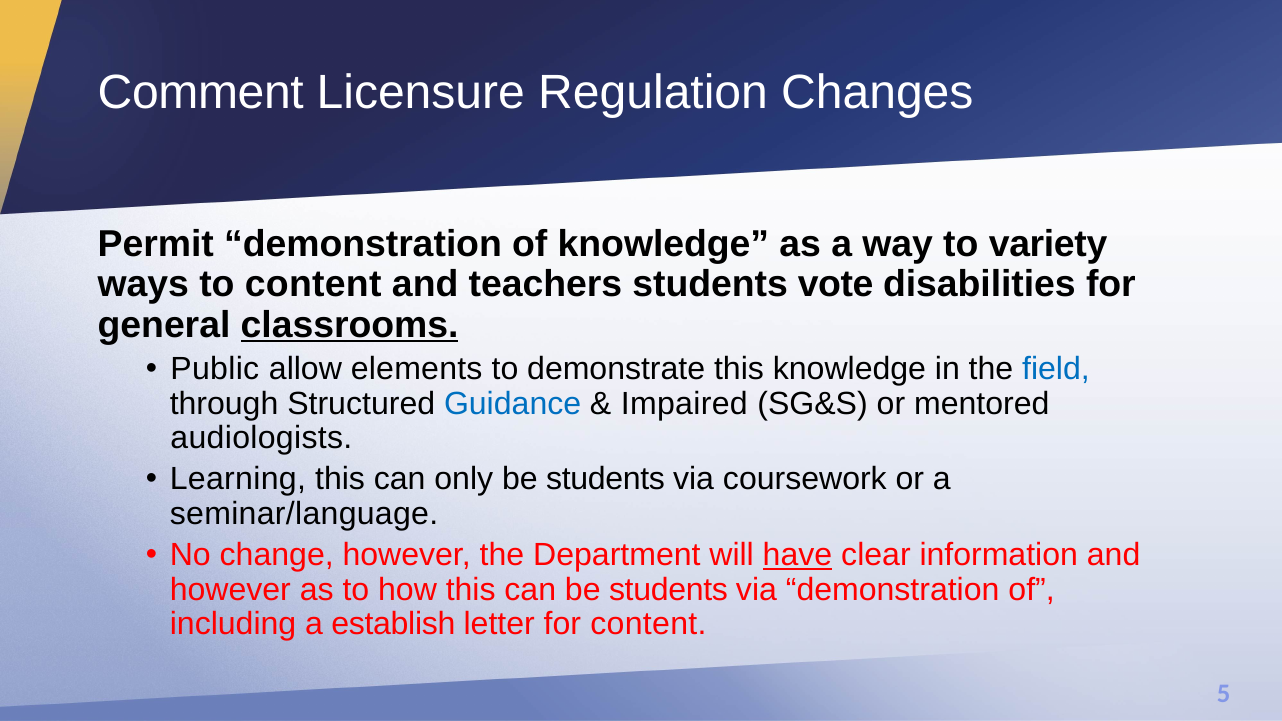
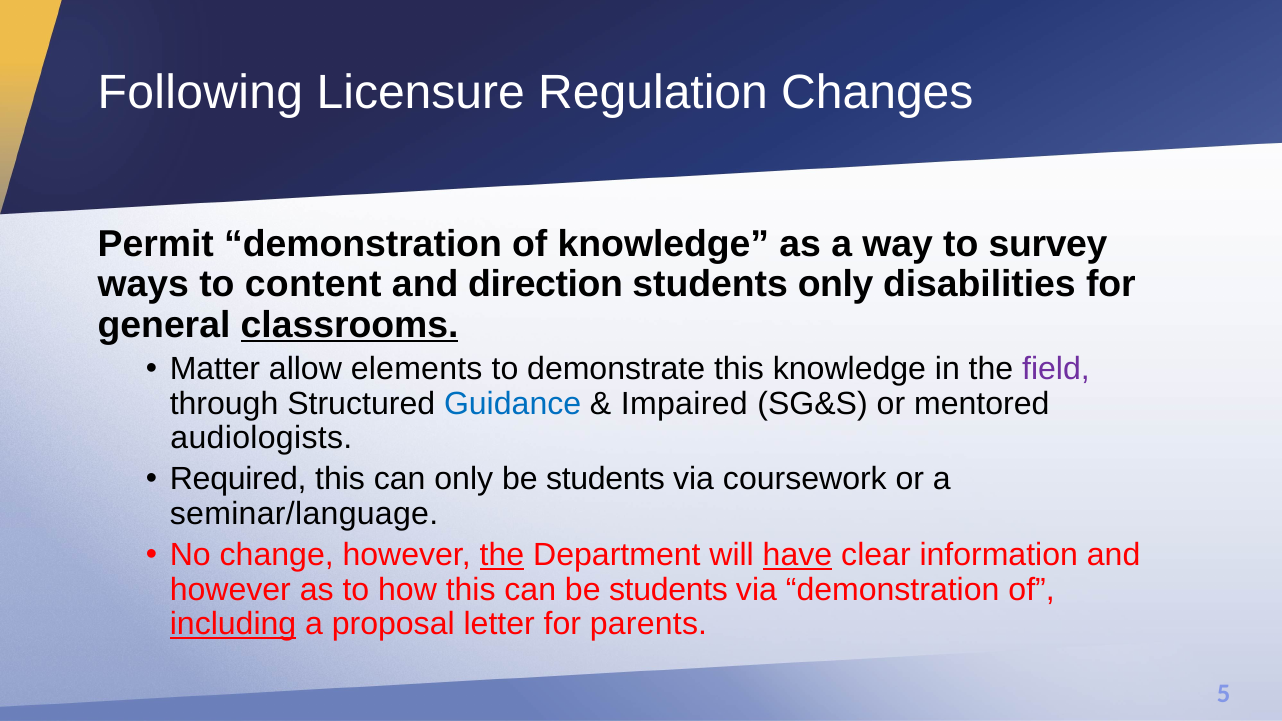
Comment: Comment -> Following
variety: variety -> survey
teachers: teachers -> direction
students vote: vote -> only
Public: Public -> Matter
field colour: blue -> purple
Learning: Learning -> Required
the at (502, 555) underline: none -> present
including underline: none -> present
establish: establish -> proposal
for content: content -> parents
